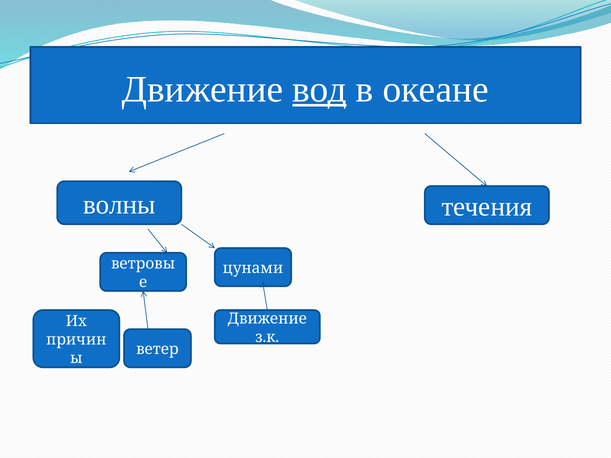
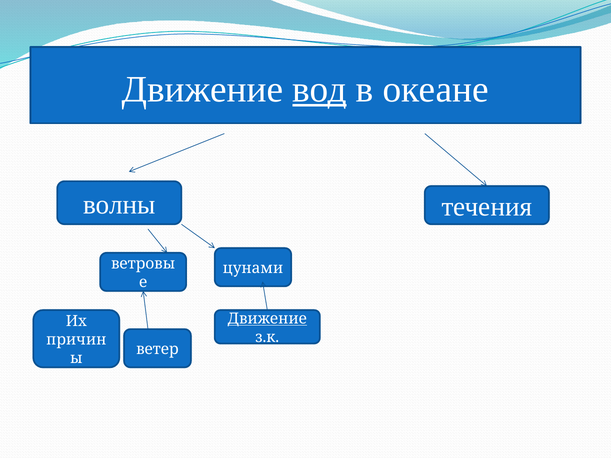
Движение at (267, 319) underline: none -> present
